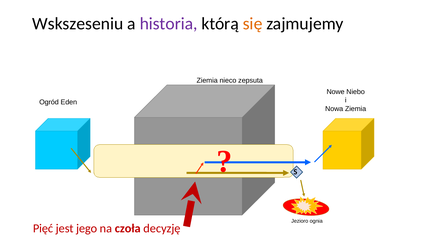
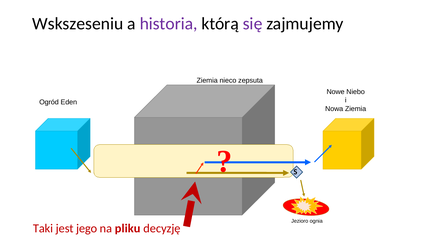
się colour: orange -> purple
Pięć: Pięć -> Taki
czoła: czoła -> pliku
